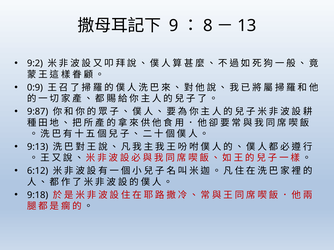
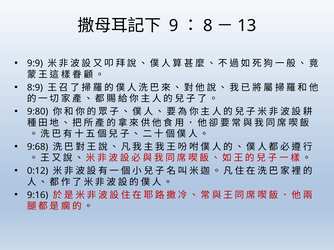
9:2: 9:2 -> 9:9
0:9: 0:9 -> 8:9
9:87: 9:87 -> 9:80
9:13: 9:13 -> 9:68
6:12: 6:12 -> 0:12
9:18: 9:18 -> 9:16
